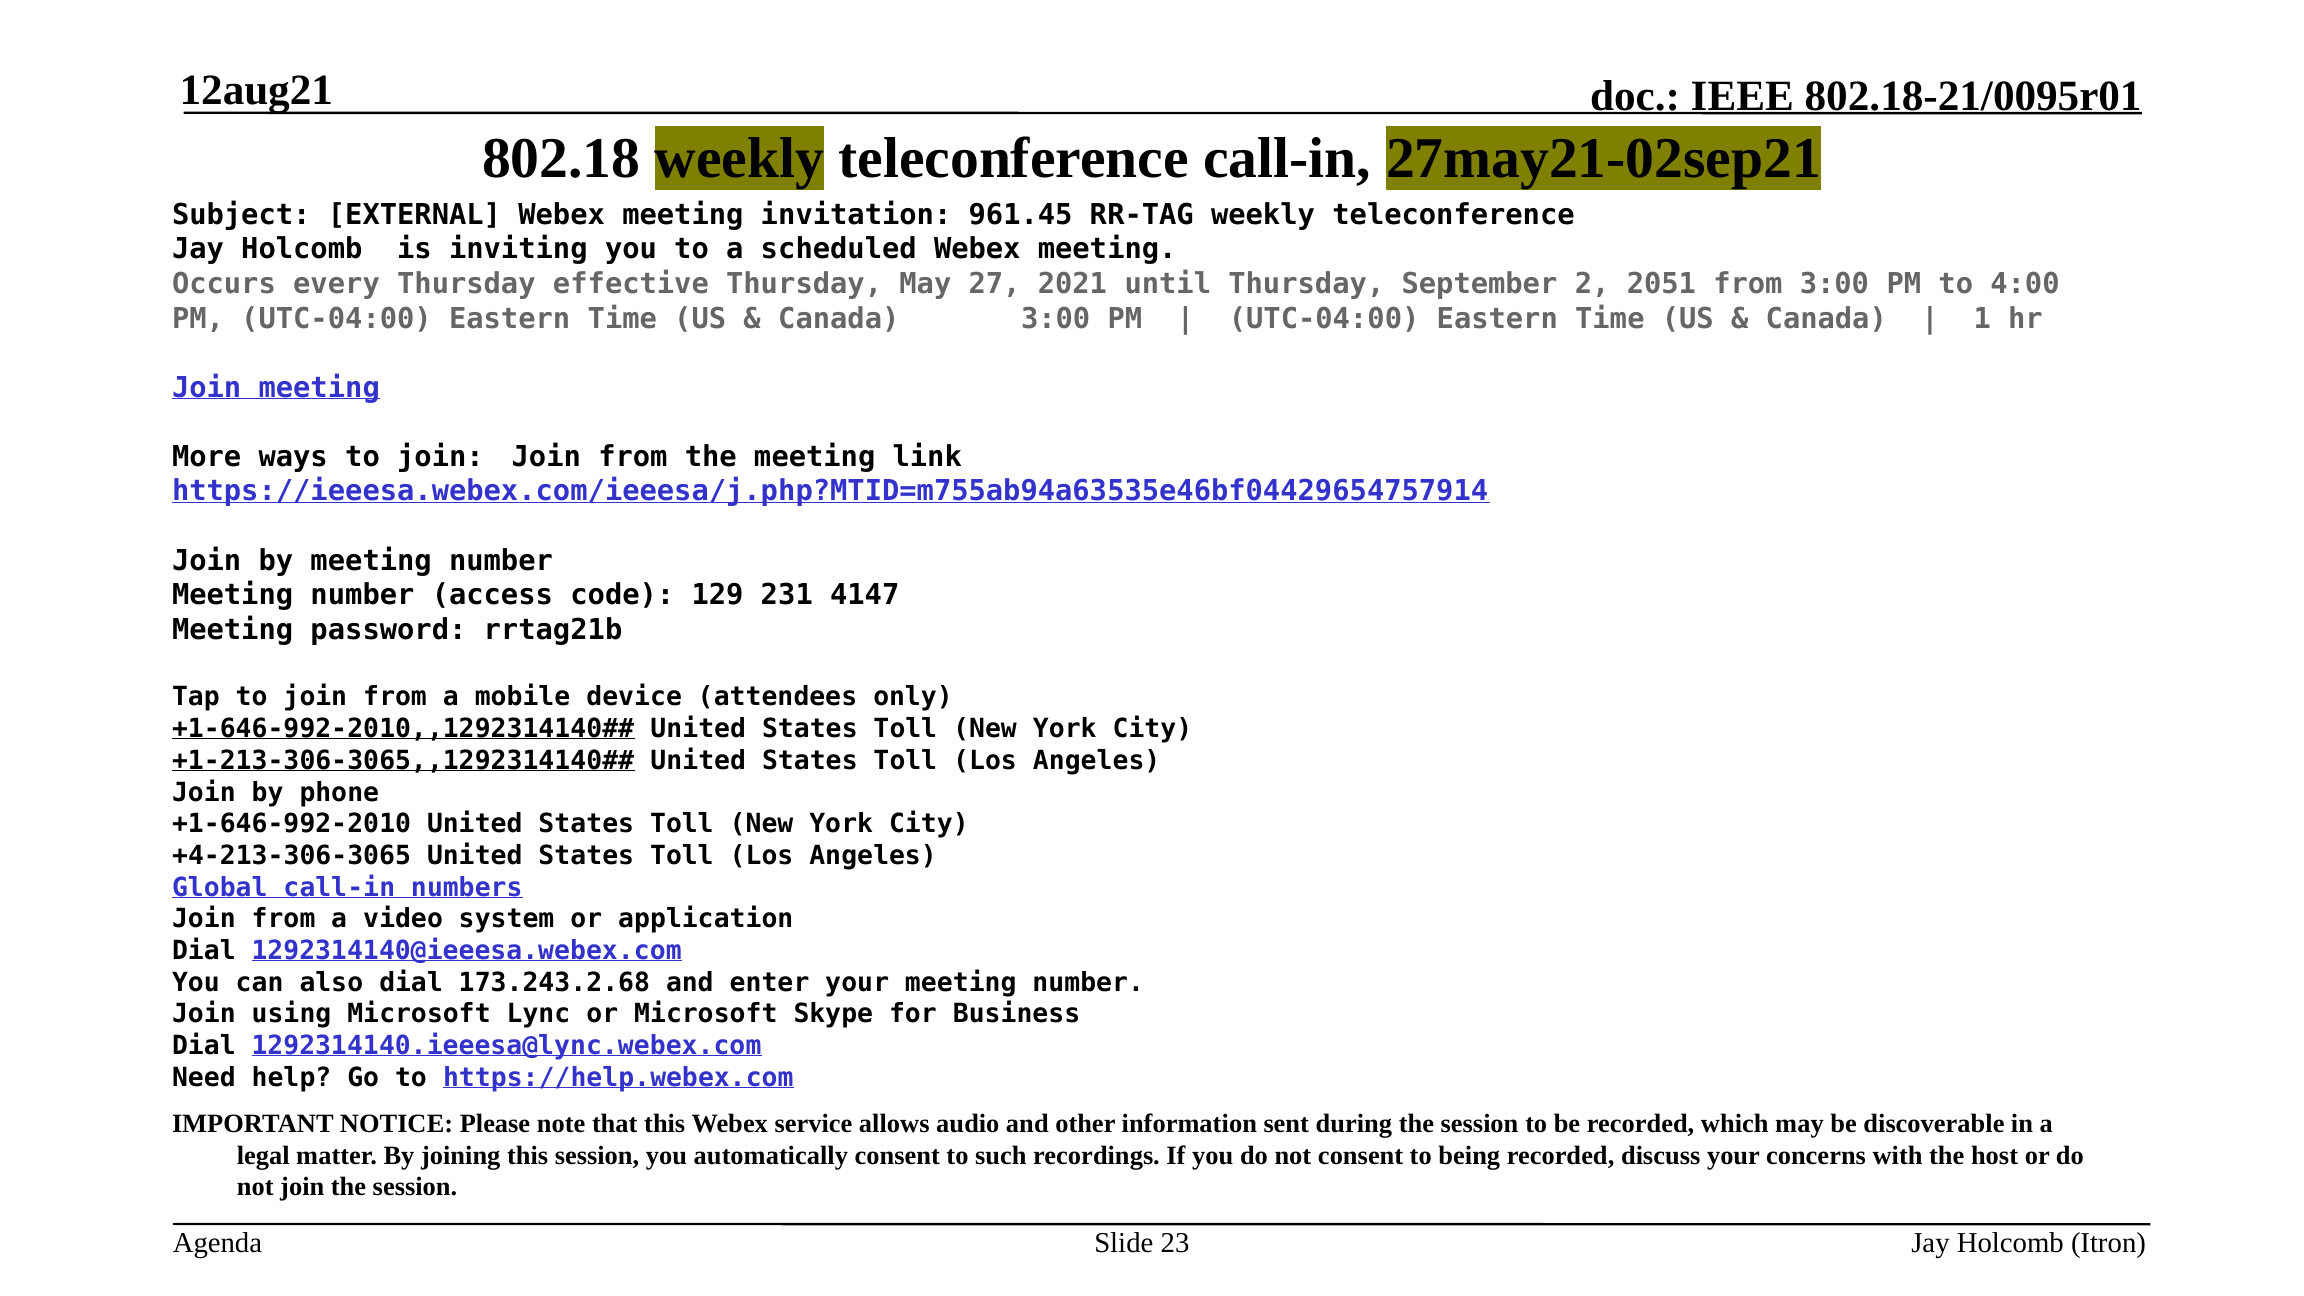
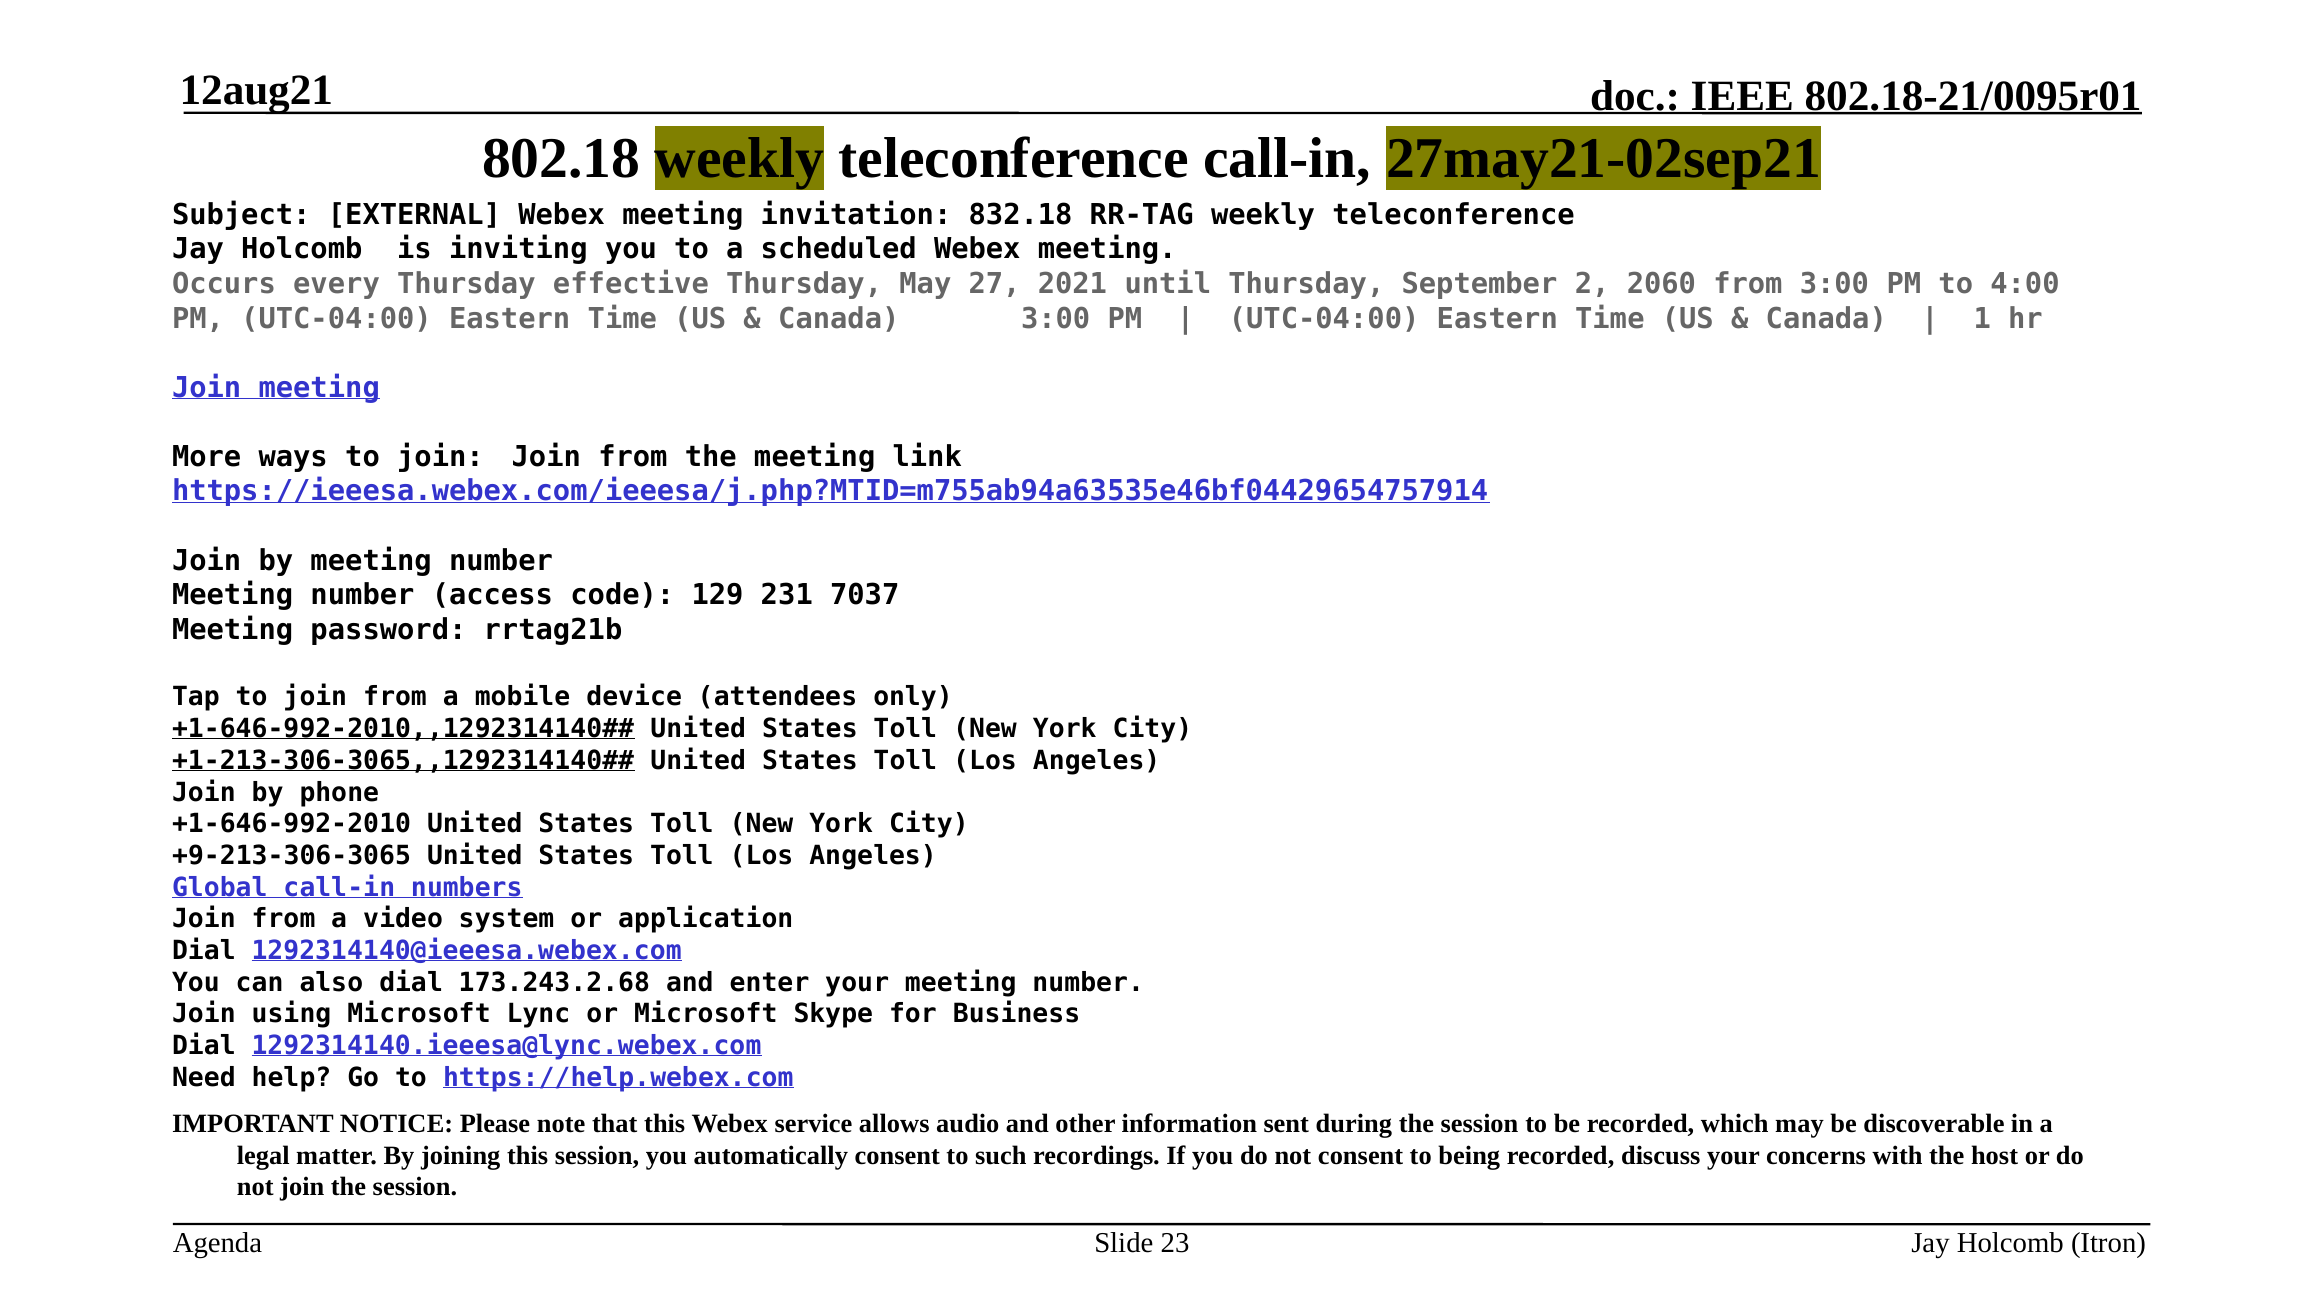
961.45: 961.45 -> 832.18
2051: 2051 -> 2060
4147: 4147 -> 7037
+4-213-306-3065: +4-213-306-3065 -> +9-213-306-3065
